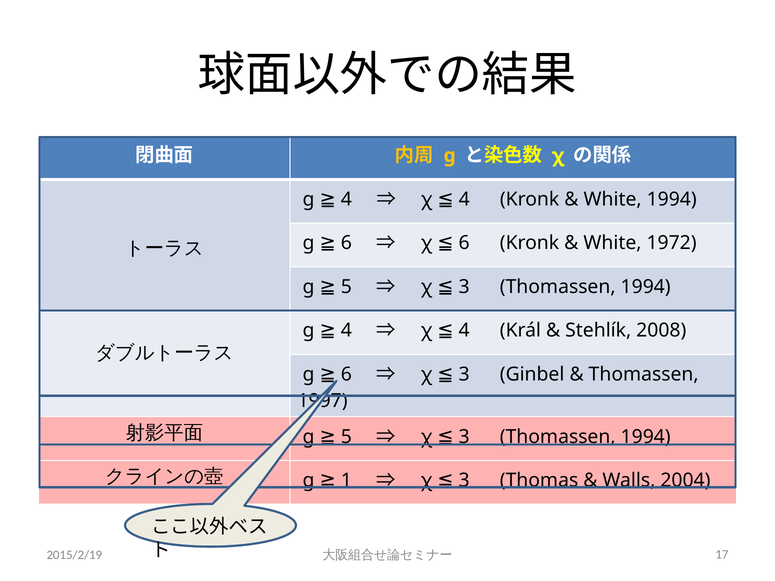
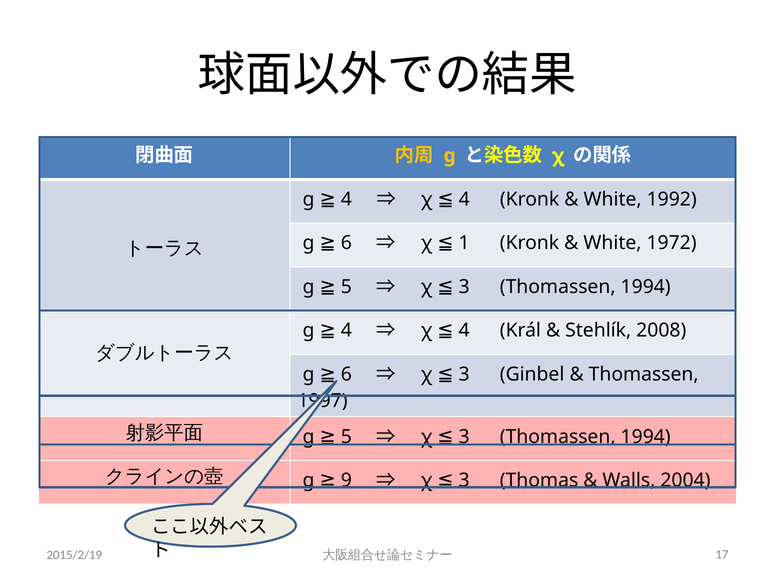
White 1994: 1994 -> 1992
χ 6: 6 -> 1
1: 1 -> 9
